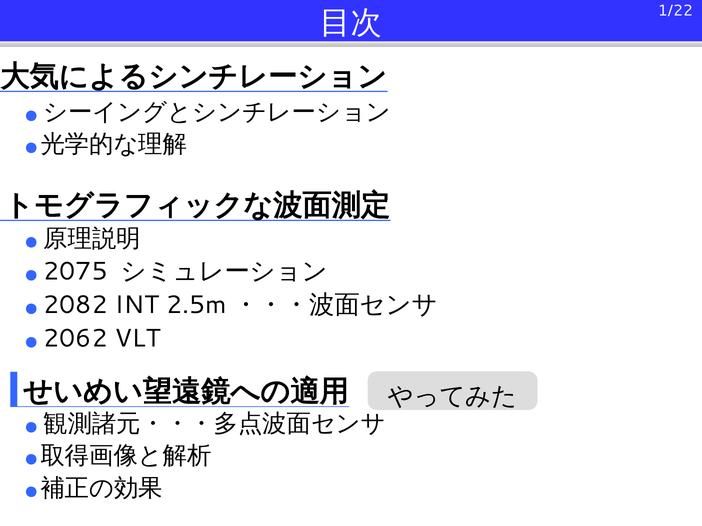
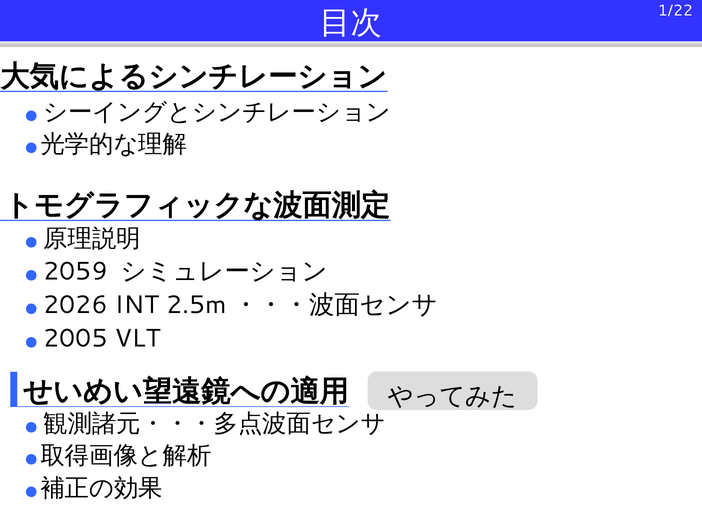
2075: 2075 -> 2059
2082: 2082 -> 2026
2062: 2062 -> 2005
